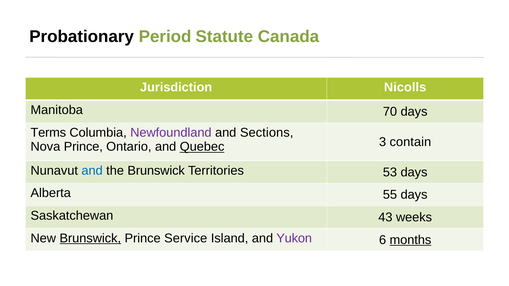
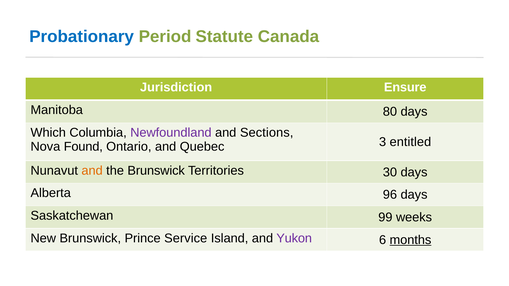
Probationary colour: black -> blue
Nicolls: Nicolls -> Ensure
70: 70 -> 80
Terms: Terms -> Which
Nova Prince: Prince -> Found
Quebec underline: present -> none
contain: contain -> entitled
and at (92, 171) colour: blue -> orange
53: 53 -> 30
55: 55 -> 96
43: 43 -> 99
Brunswick at (90, 239) underline: present -> none
